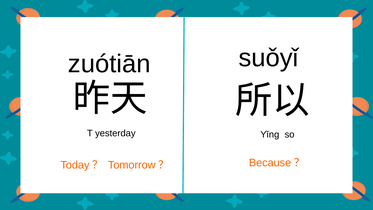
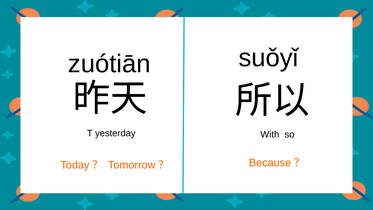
Yǐng: Yǐng -> With
